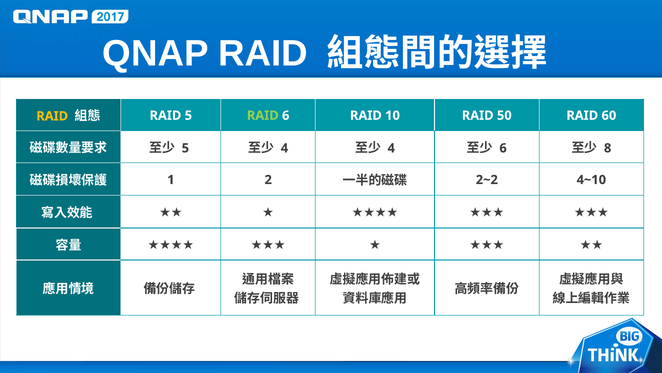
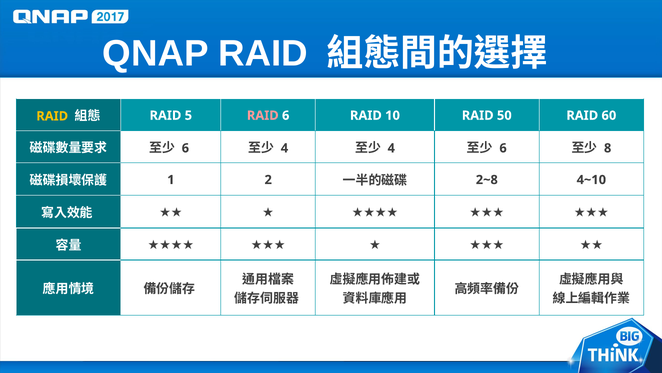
RAID at (263, 115) colour: light green -> pink
5 at (185, 148): 5 -> 6
2~2: 2~2 -> 2~8
